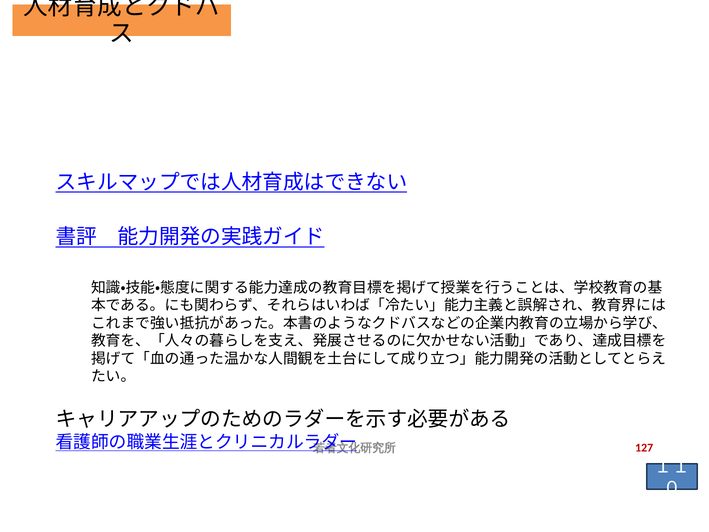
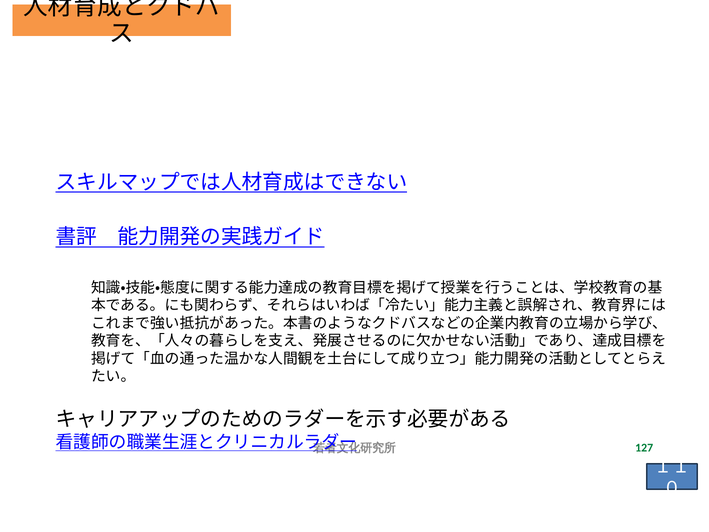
127 colour: red -> green
